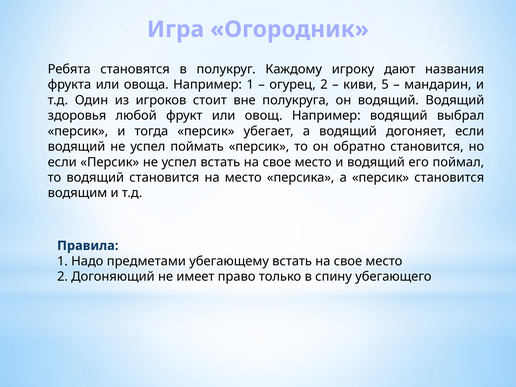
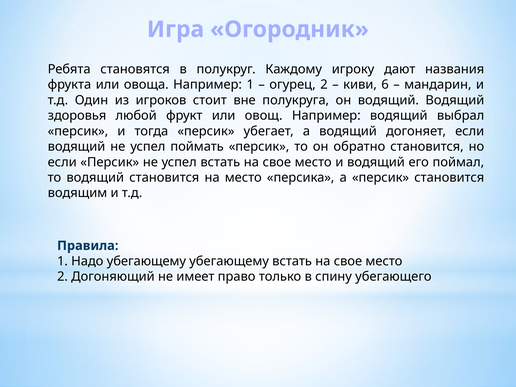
5: 5 -> 6
Надо предметами: предметами -> убегающему
